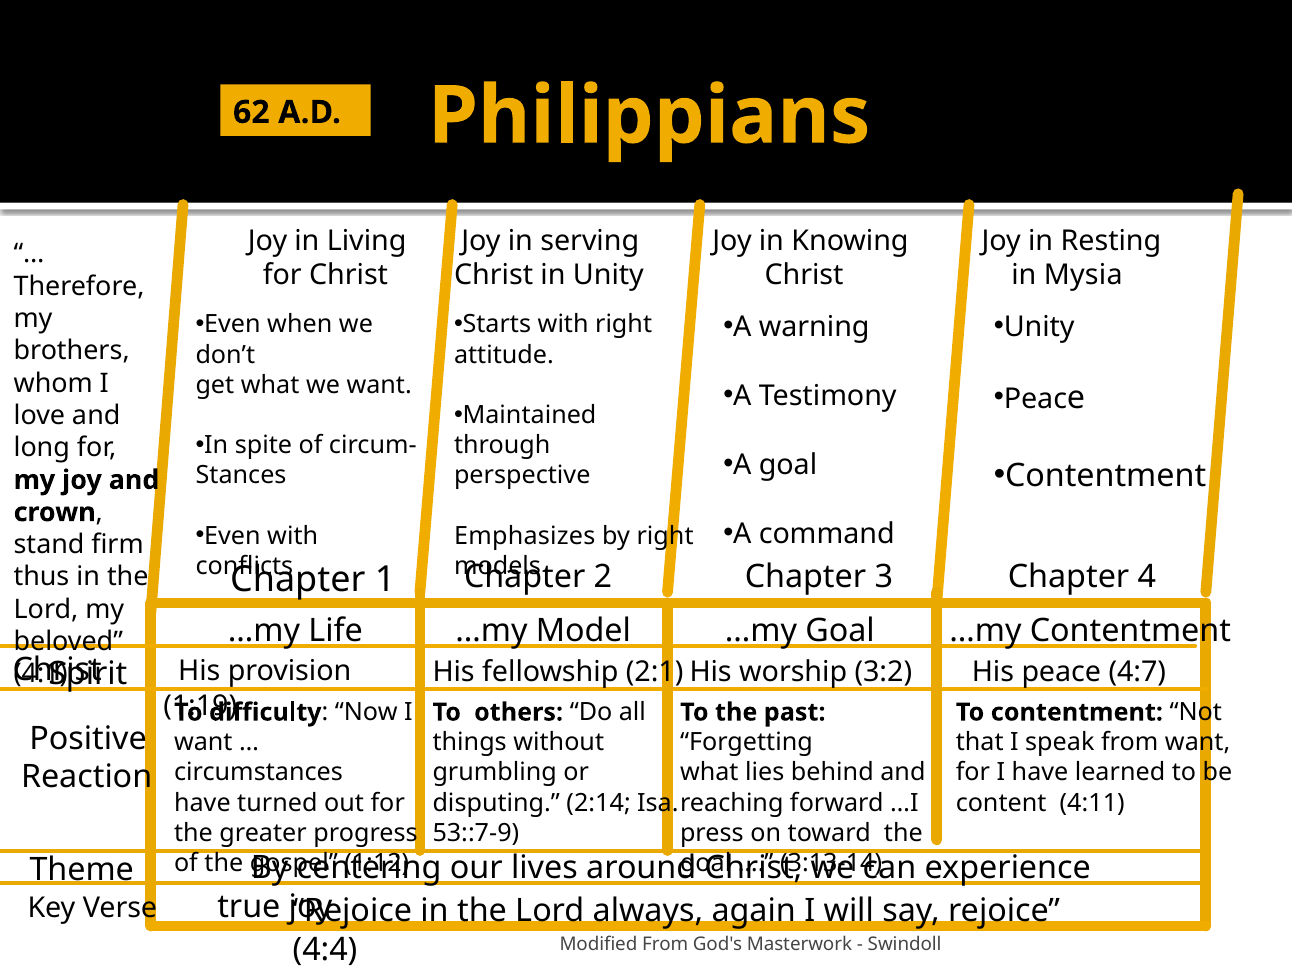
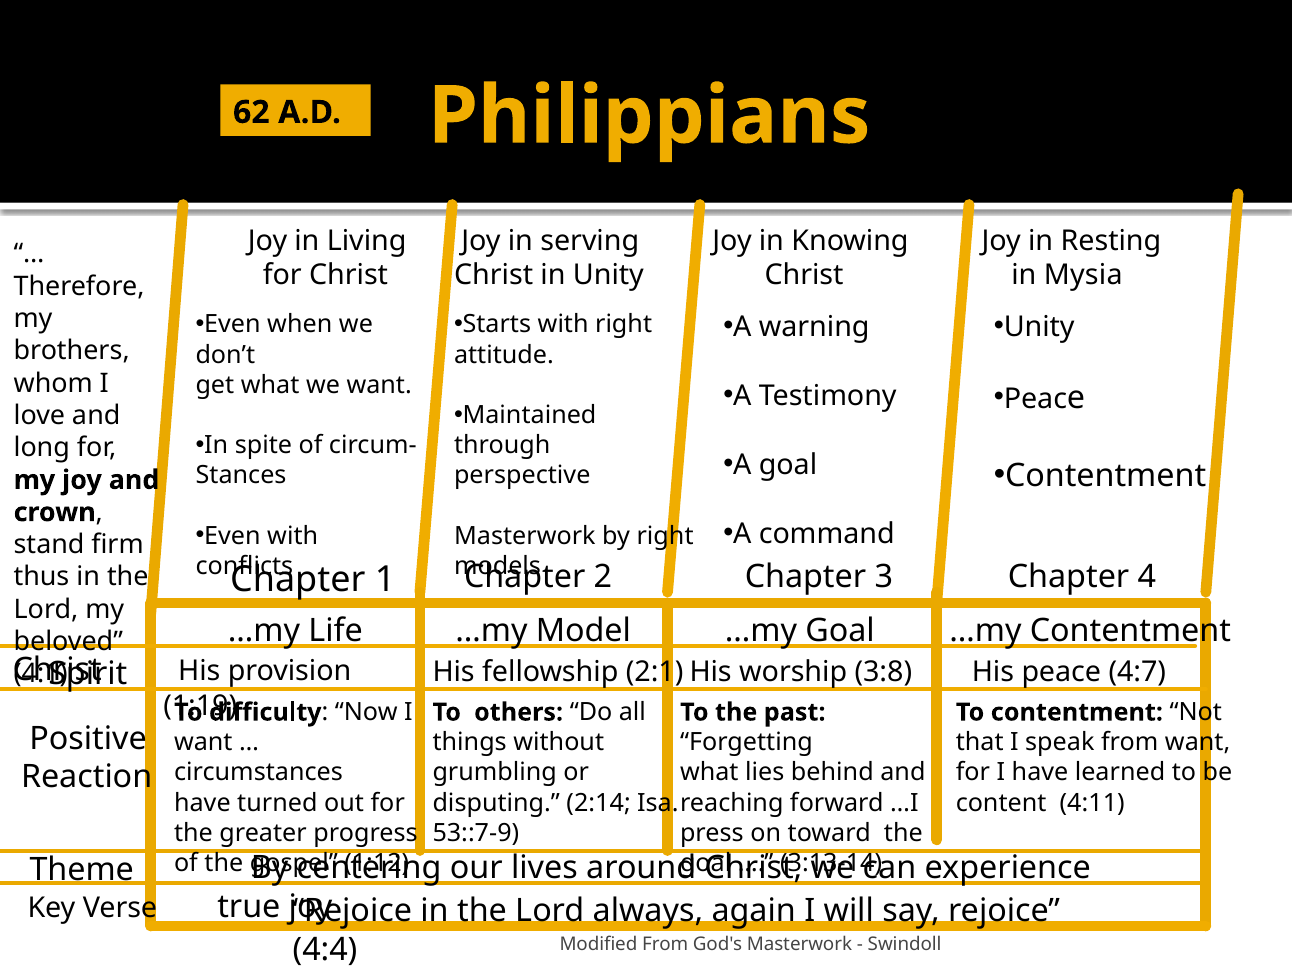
Emphasizes at (525, 536): Emphasizes -> Masterwork
3:2: 3:2 -> 3:8
